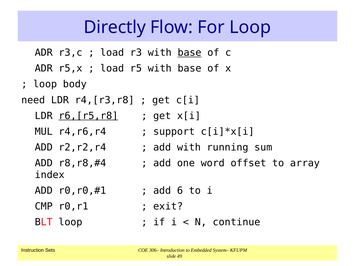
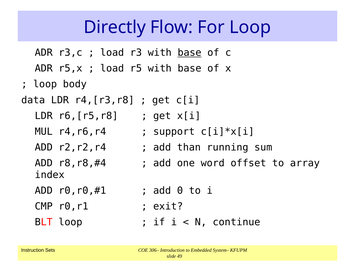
need: need -> data
r6,[r5,r8 underline: present -> none
add with: with -> than
6: 6 -> 0
